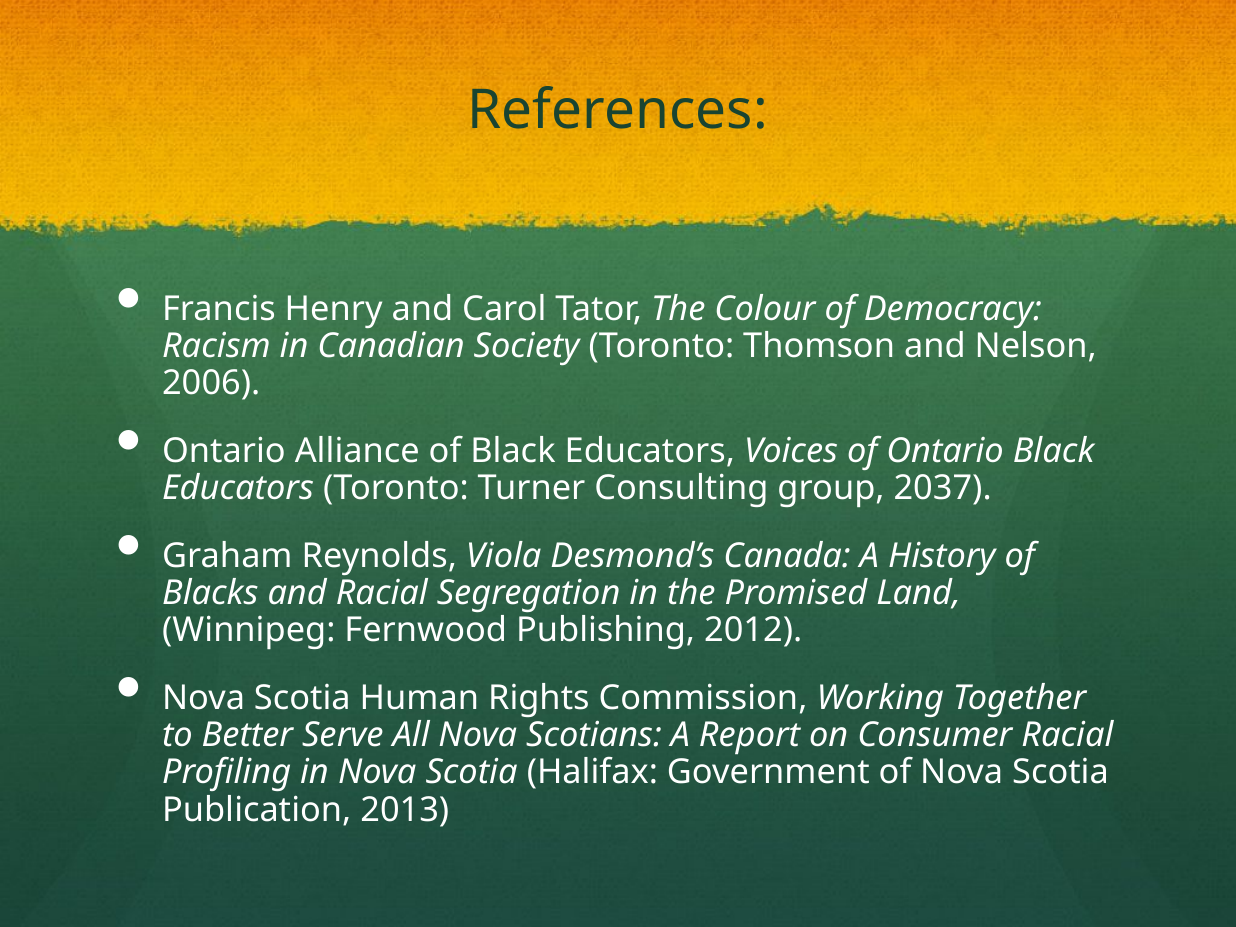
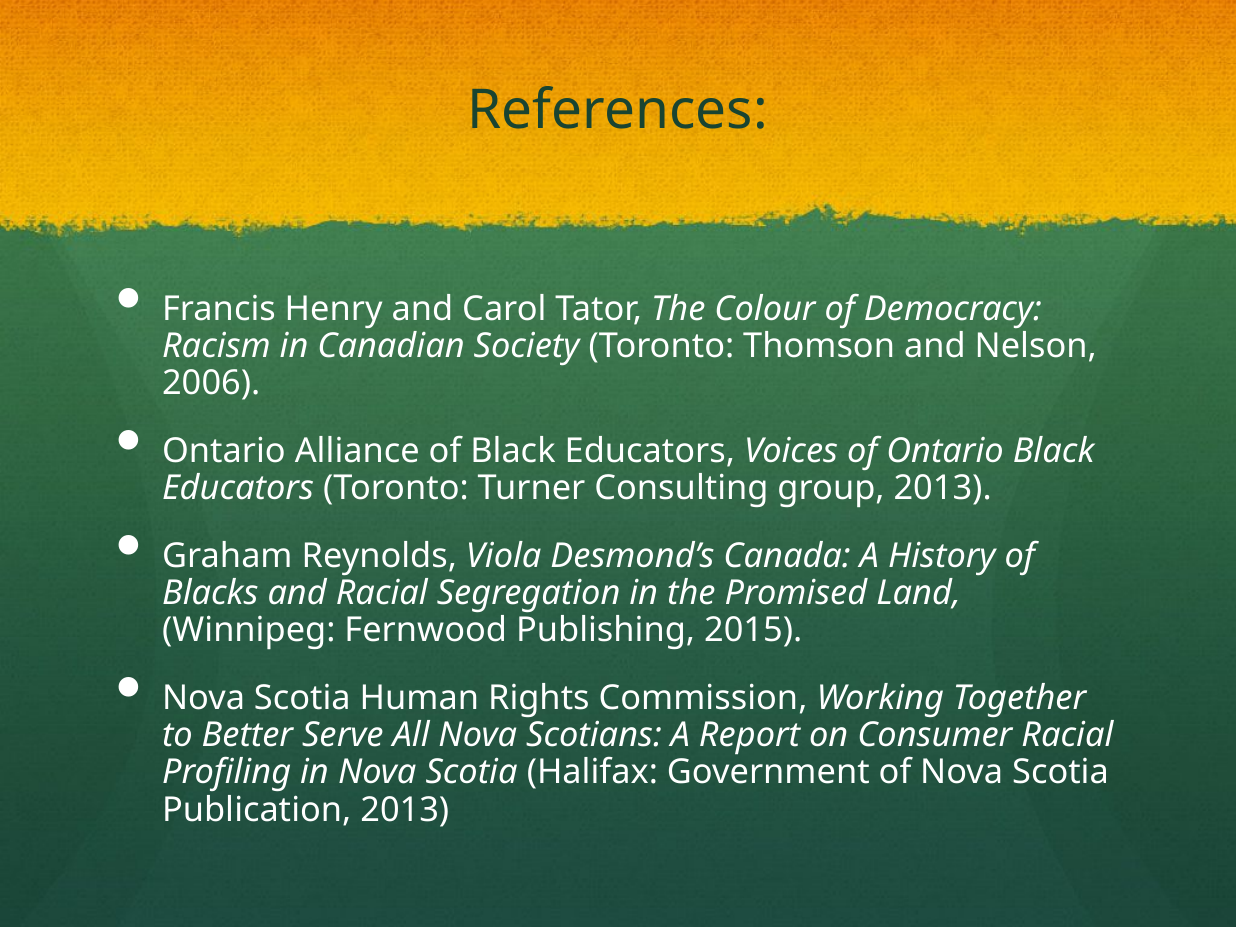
group 2037: 2037 -> 2013
2012: 2012 -> 2015
